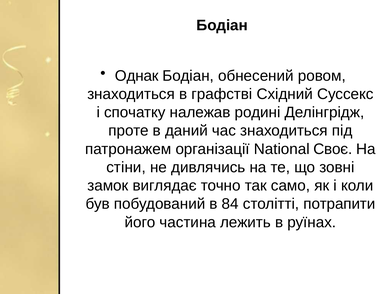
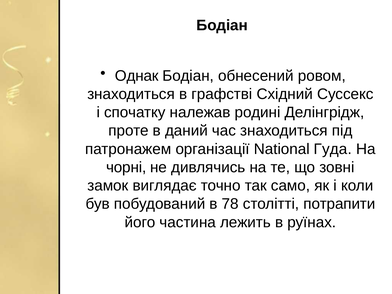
Своє: Своє -> Гуда
стіни: стіни -> чорні
84: 84 -> 78
